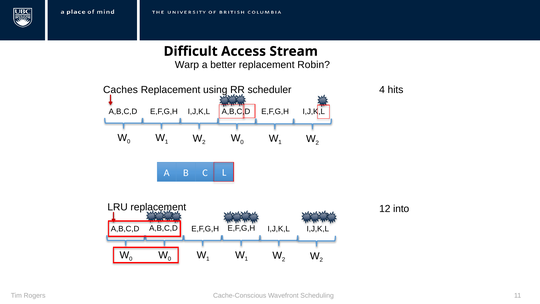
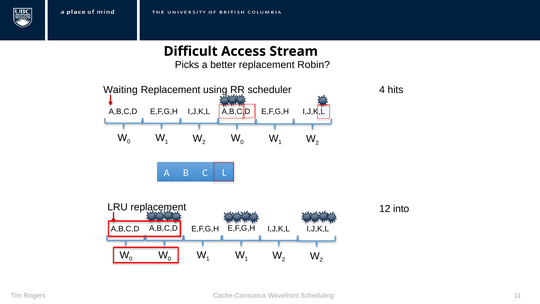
Warp: Warp -> Picks
Caches: Caches -> Waiting
